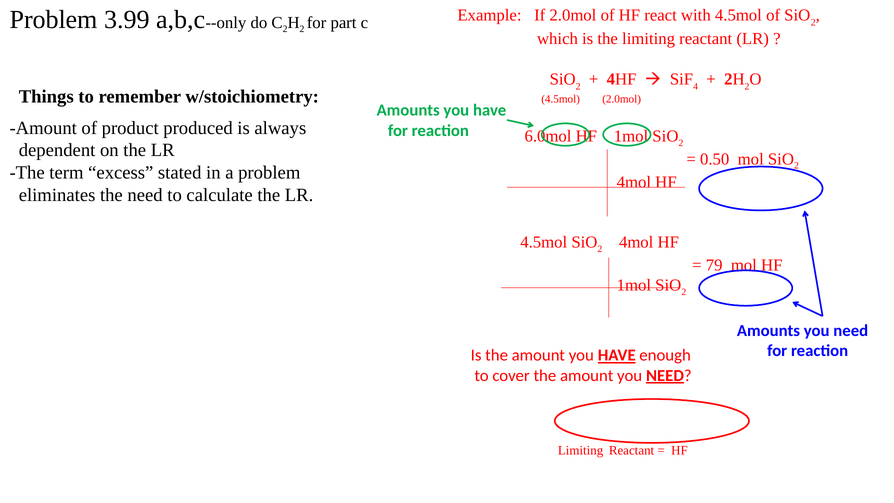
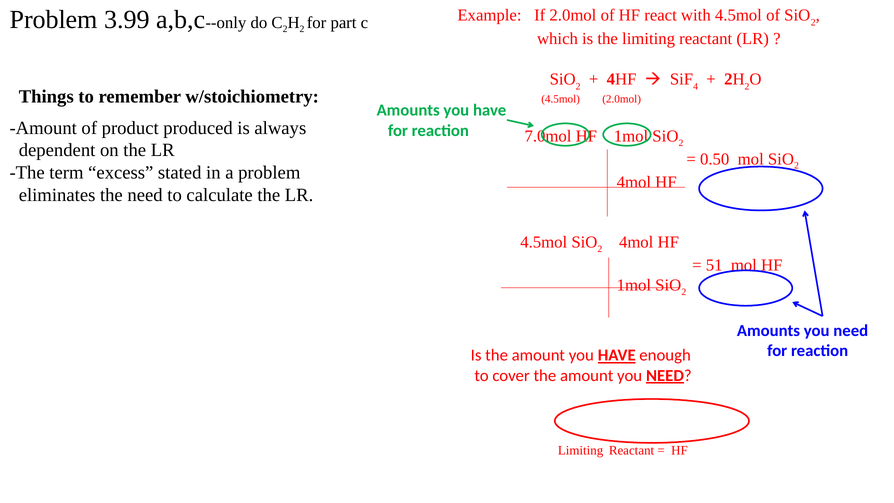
6.0mol: 6.0mol -> 7.0mol
79: 79 -> 51
